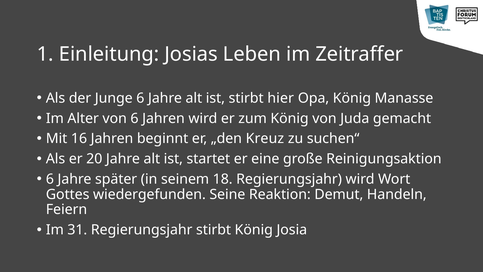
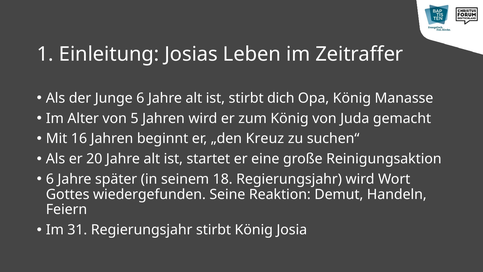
hier: hier -> dich
von 6: 6 -> 5
